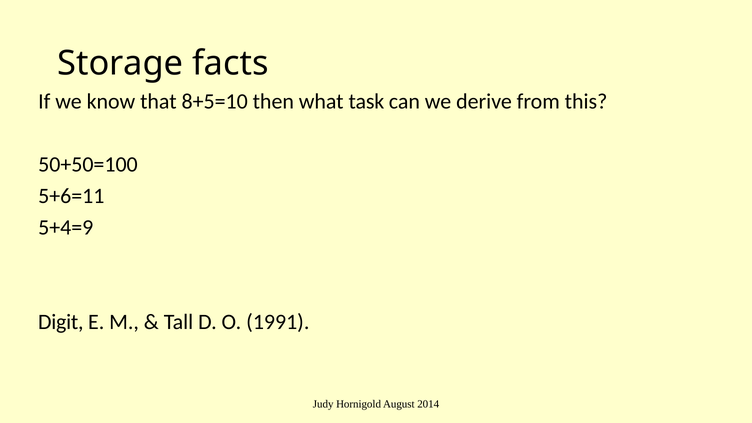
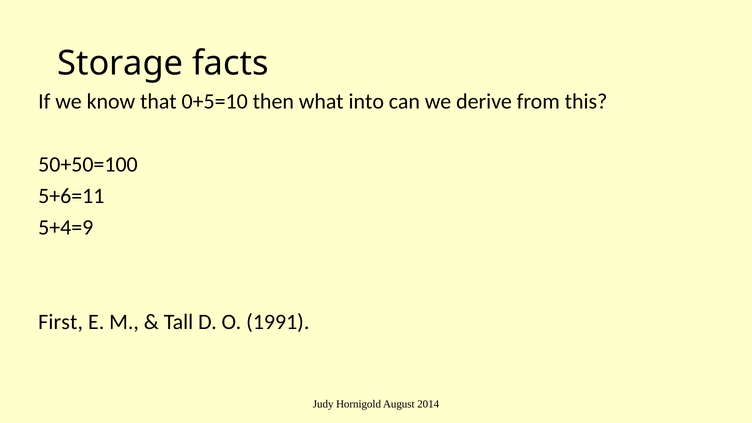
8+5=10: 8+5=10 -> 0+5=10
task: task -> into
Digit: Digit -> First
